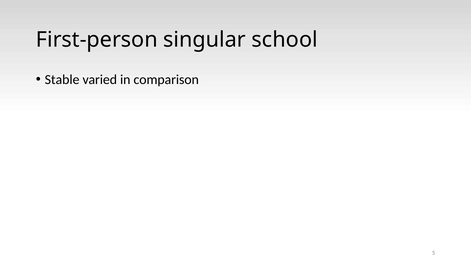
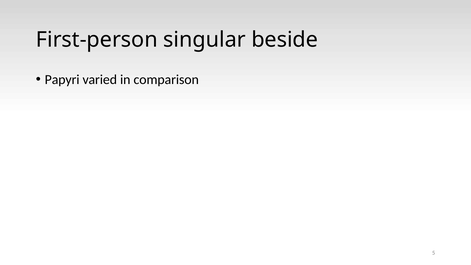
school: school -> beside
Stable: Stable -> Papyri
